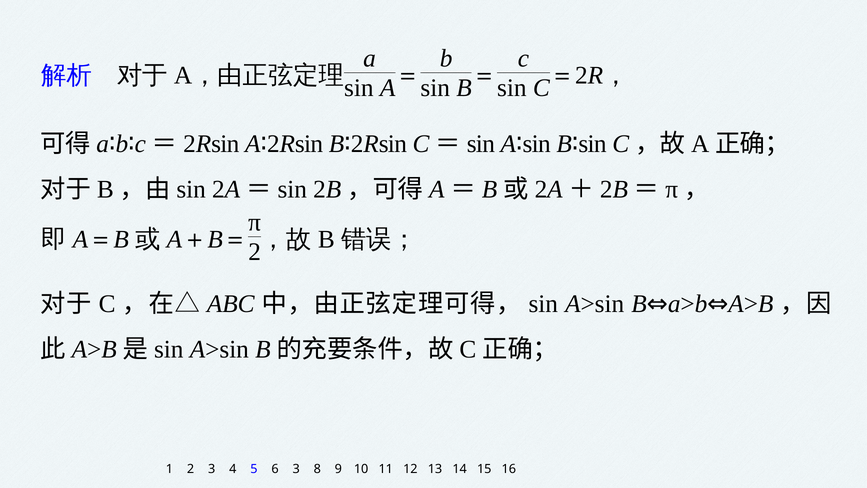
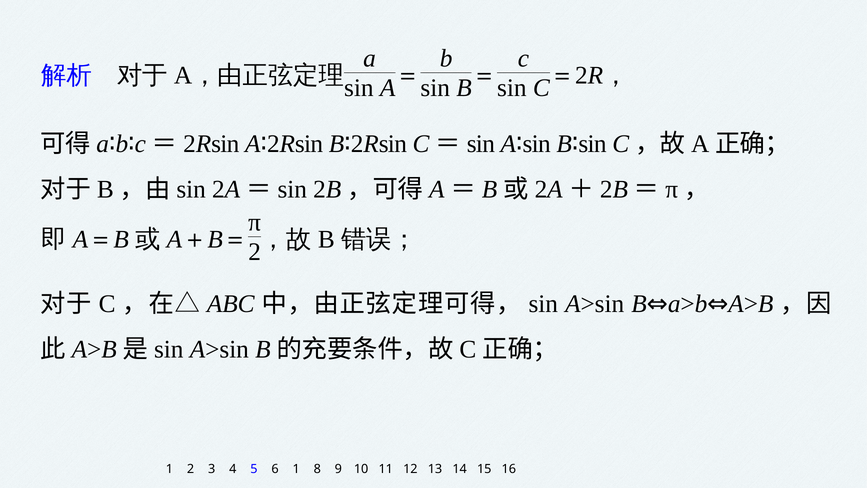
6 3: 3 -> 1
